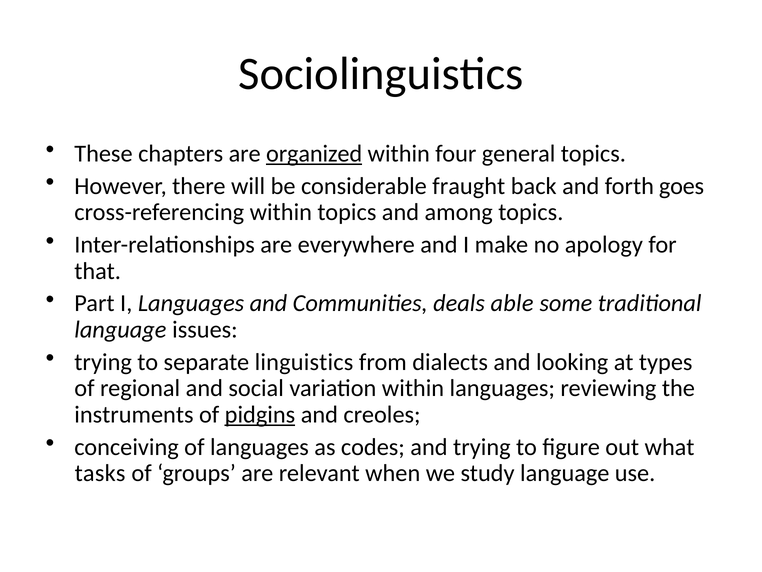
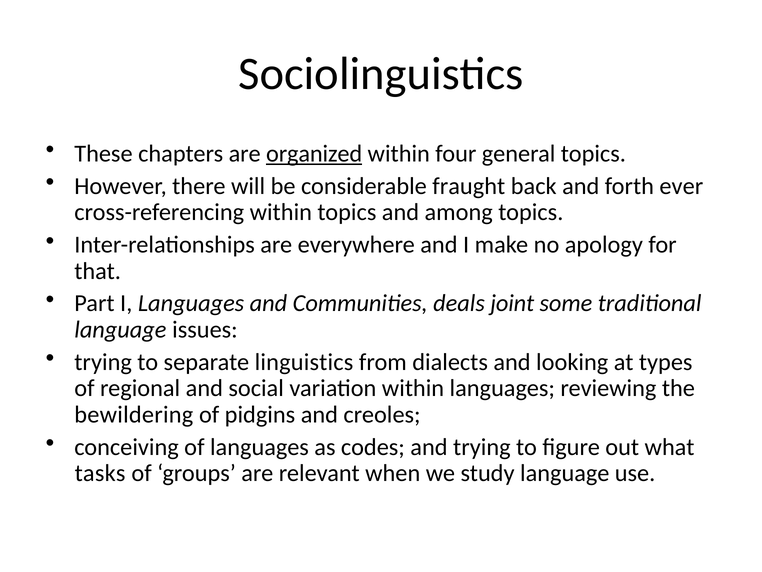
goes: goes -> ever
able: able -> joint
instruments: instruments -> bewildering
pidgins underline: present -> none
